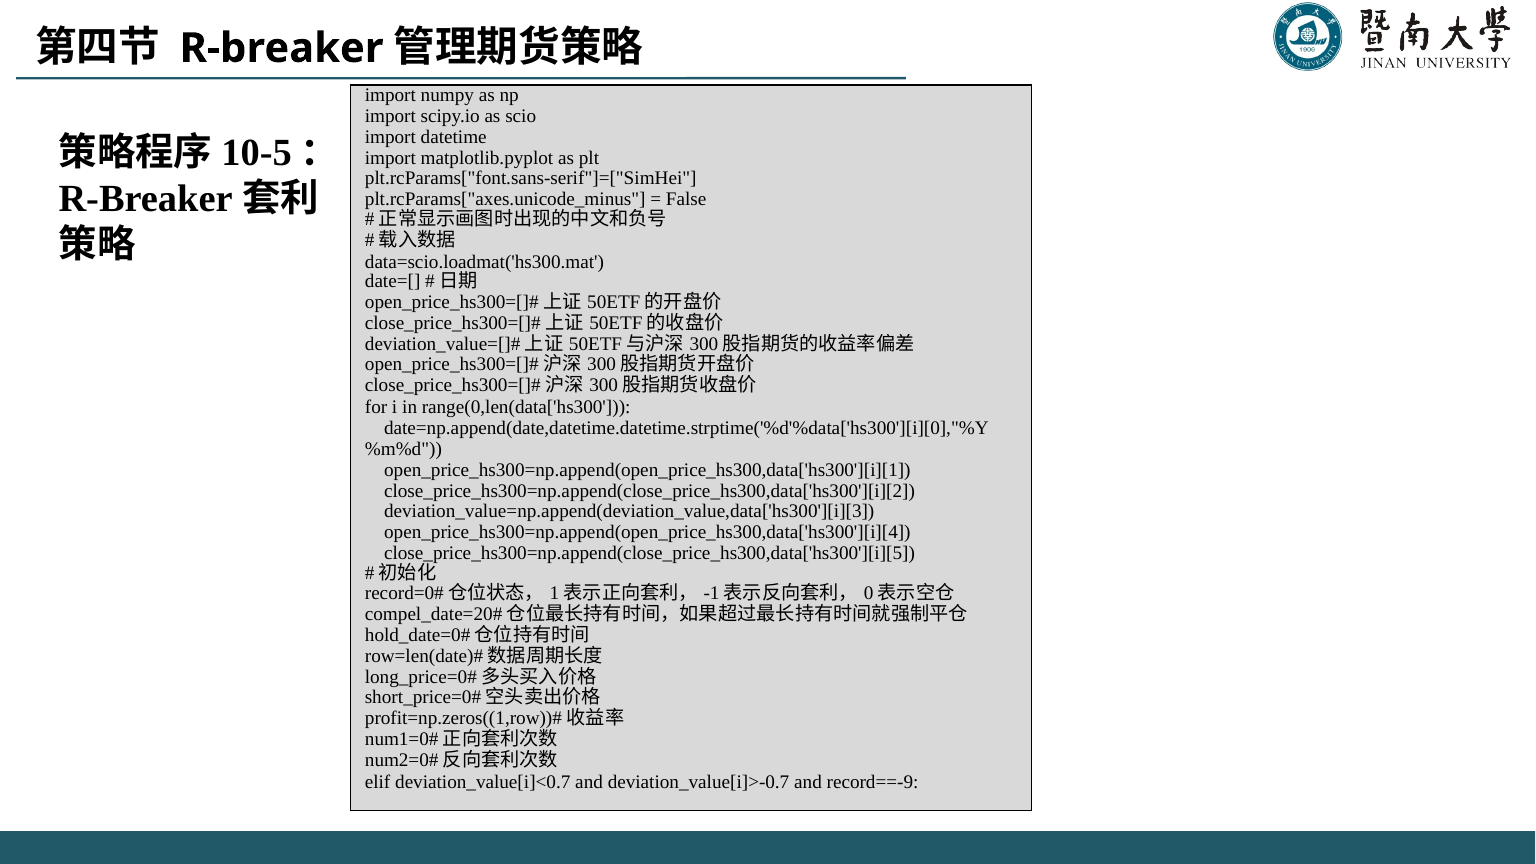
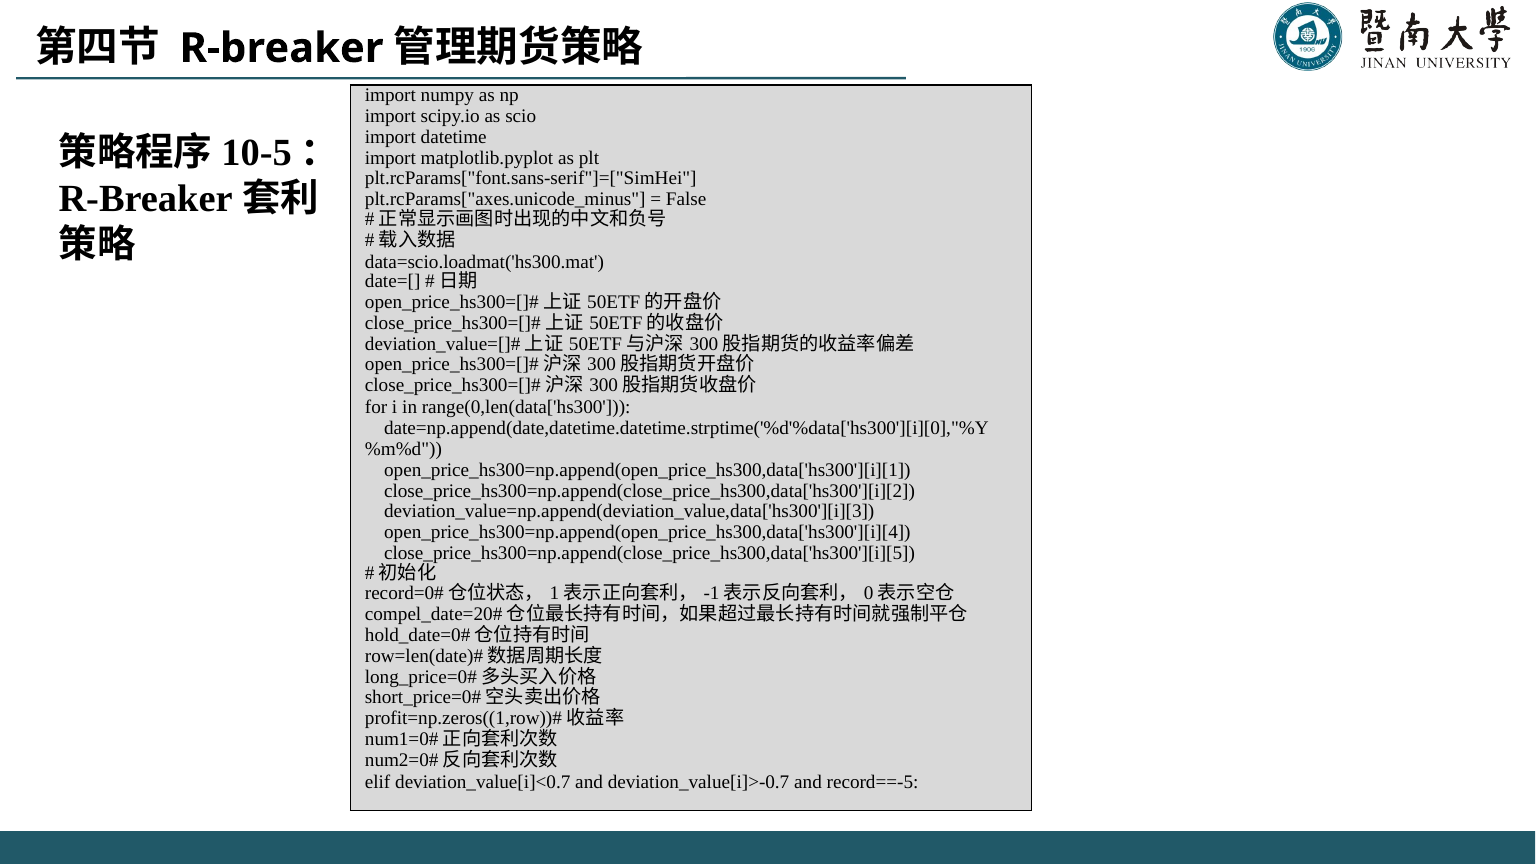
record==-9: record==-9 -> record==-5
